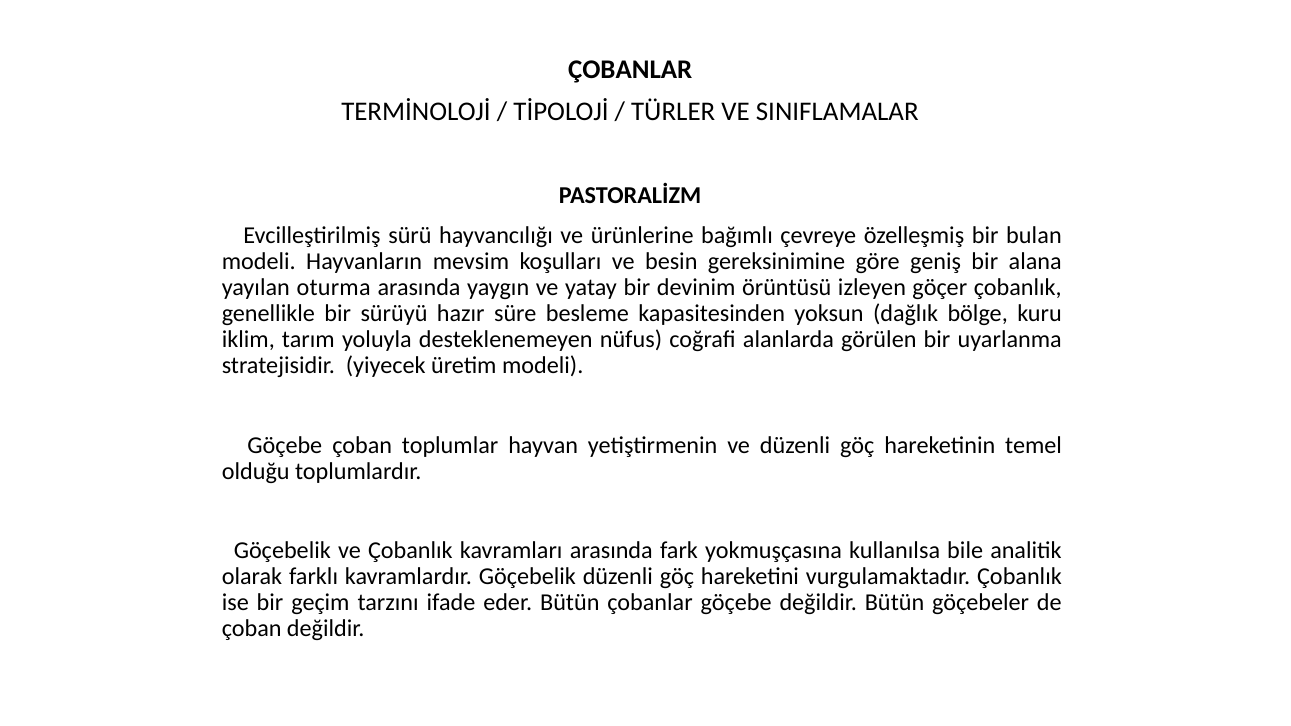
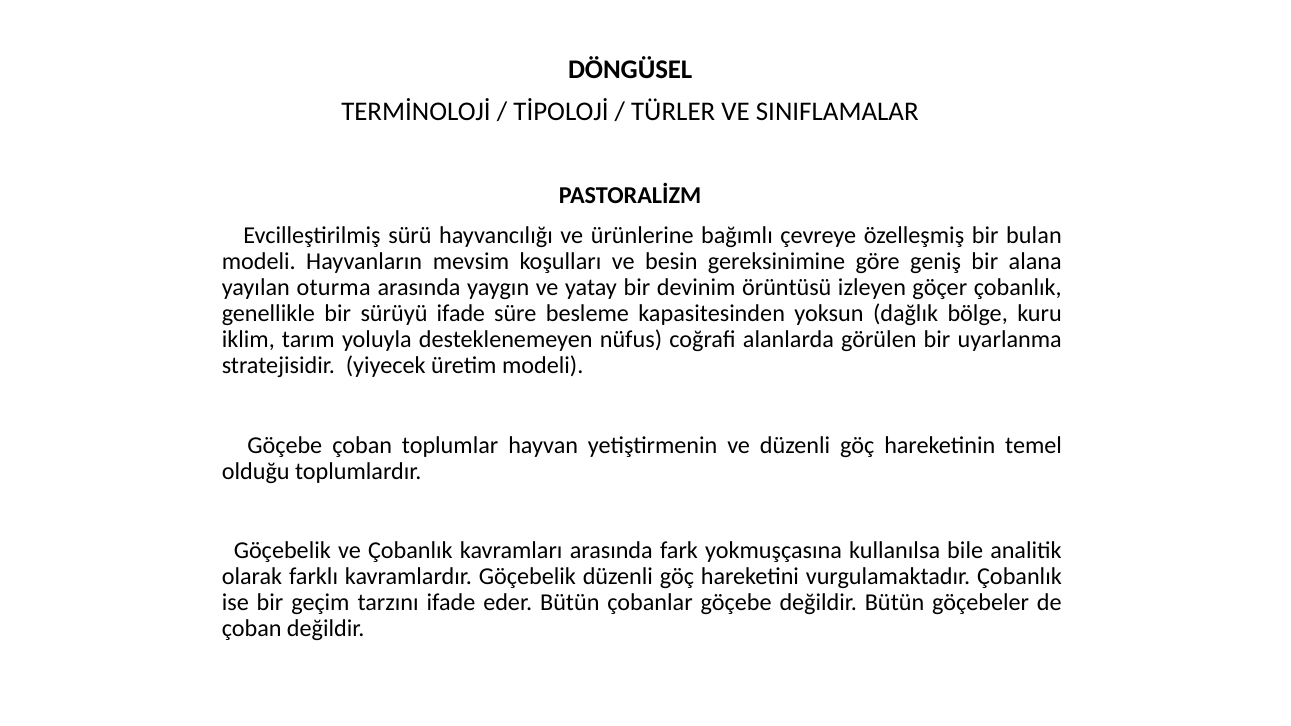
ÇOBANLAR at (630, 70): ÇOBANLAR -> DÖNGÜSEL
sürüyü hazır: hazır -> ifade
